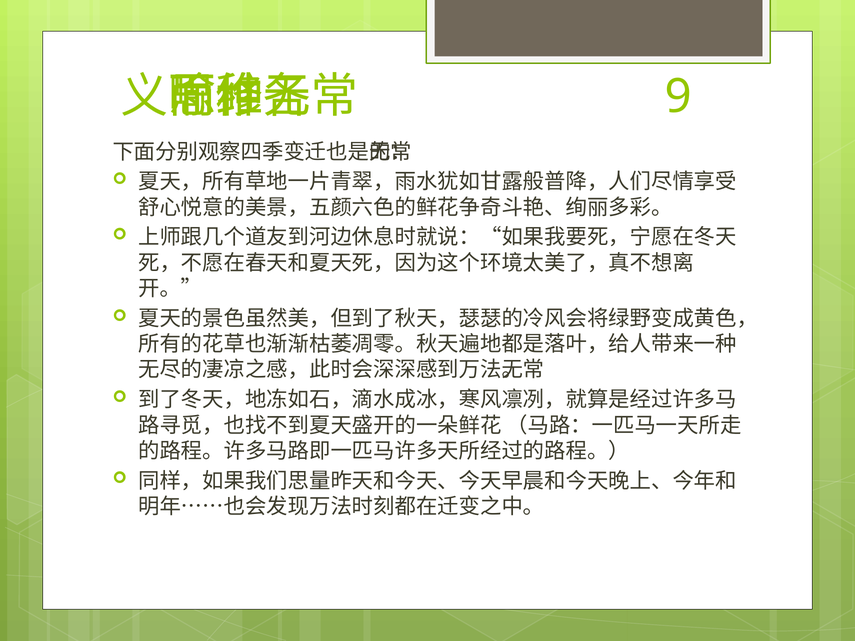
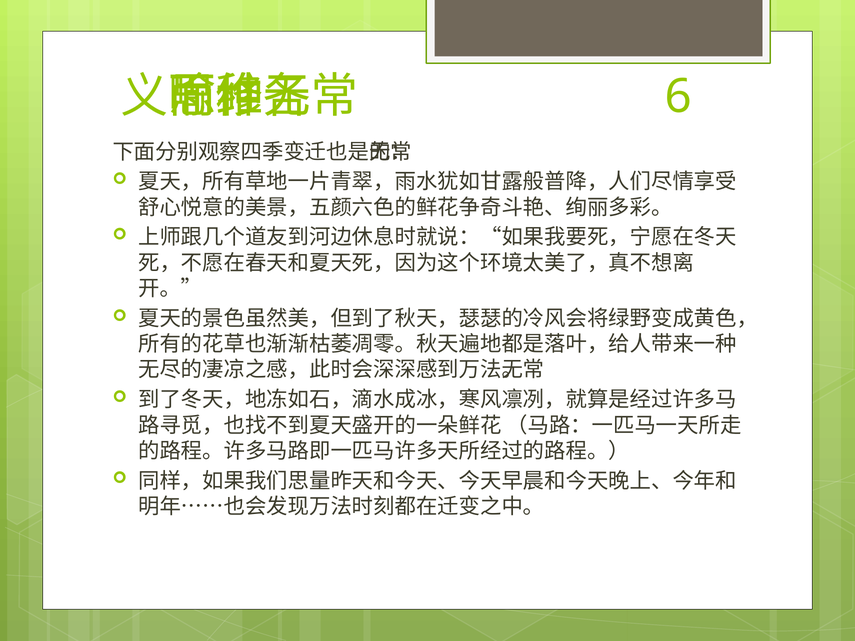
9: 9 -> 6
